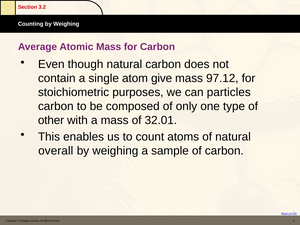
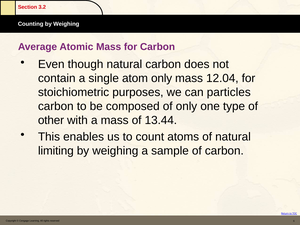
atom give: give -> only
97.12: 97.12 -> 12.04
32.01: 32.01 -> 13.44
overall: overall -> limiting
